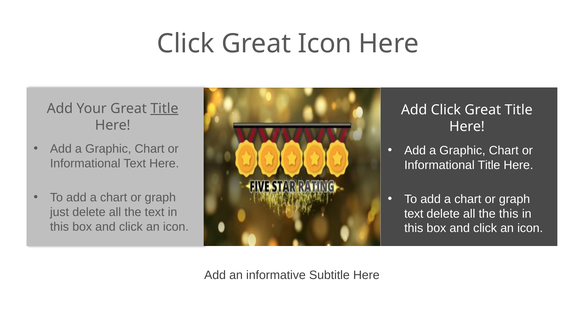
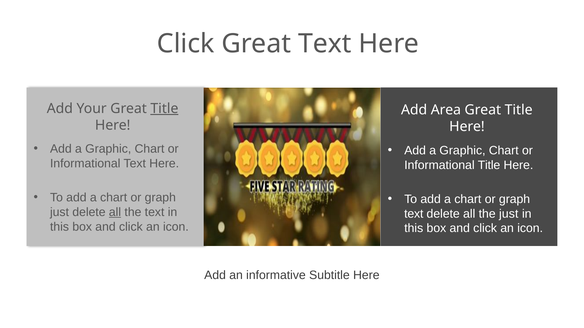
Great Icon: Icon -> Text
Add Click: Click -> Area
all at (115, 213) underline: none -> present
the this: this -> just
